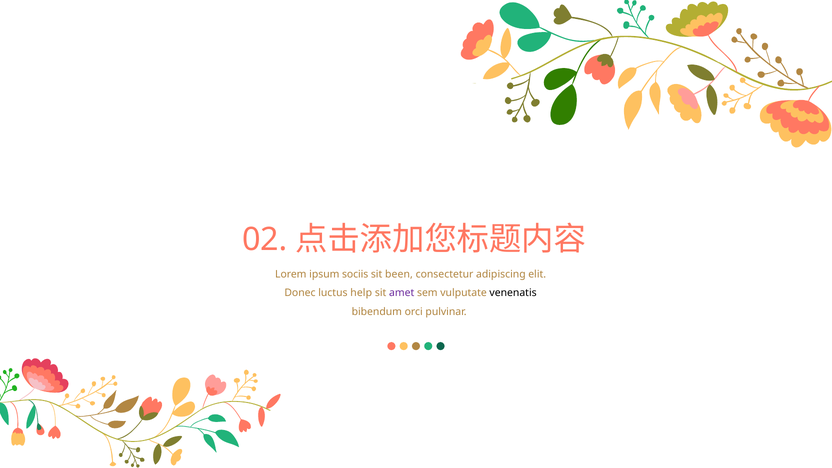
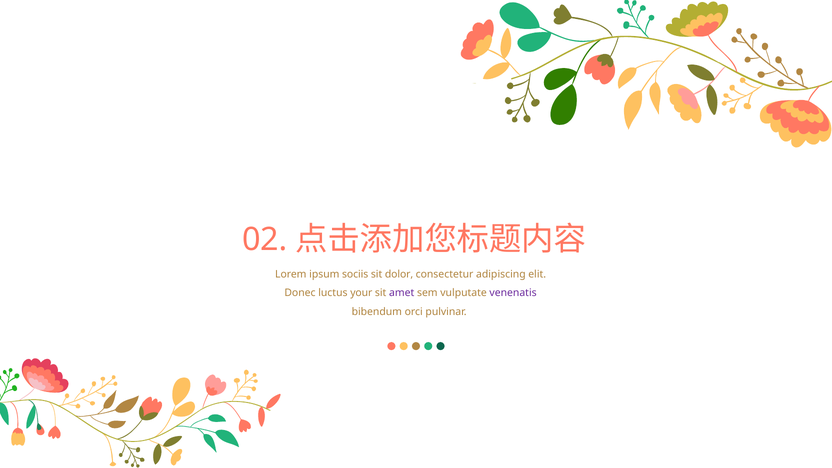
been: been -> dolor
help: help -> your
venenatis colour: black -> purple
